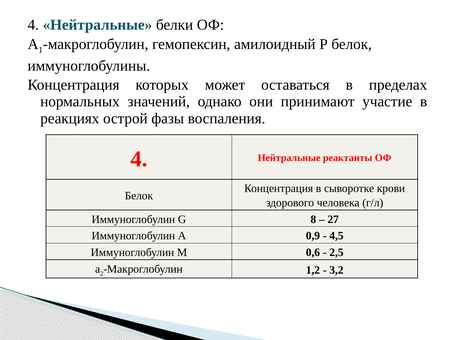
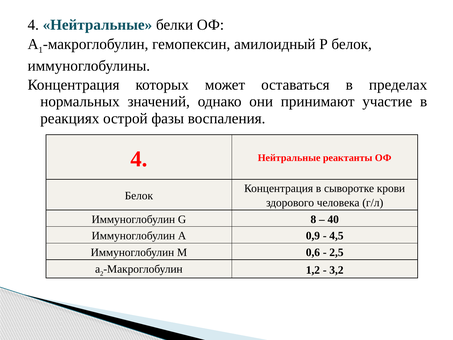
27: 27 -> 40
